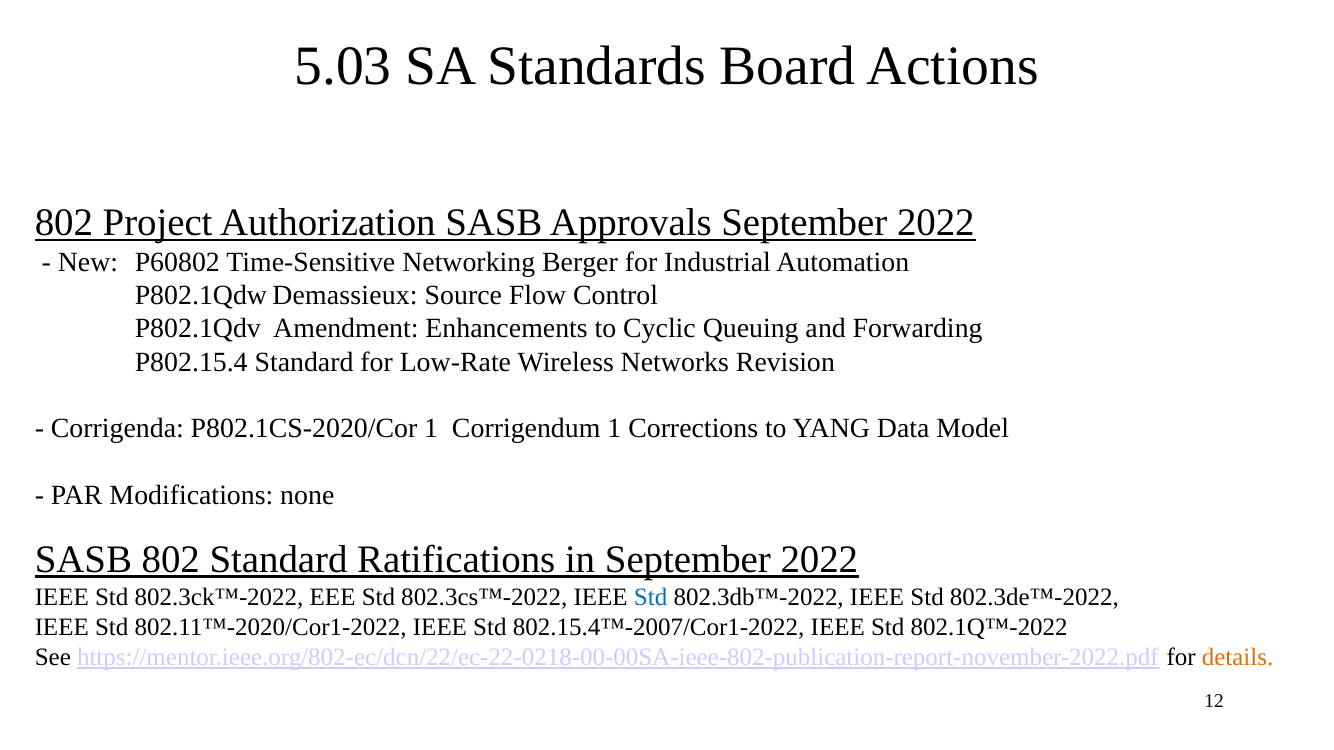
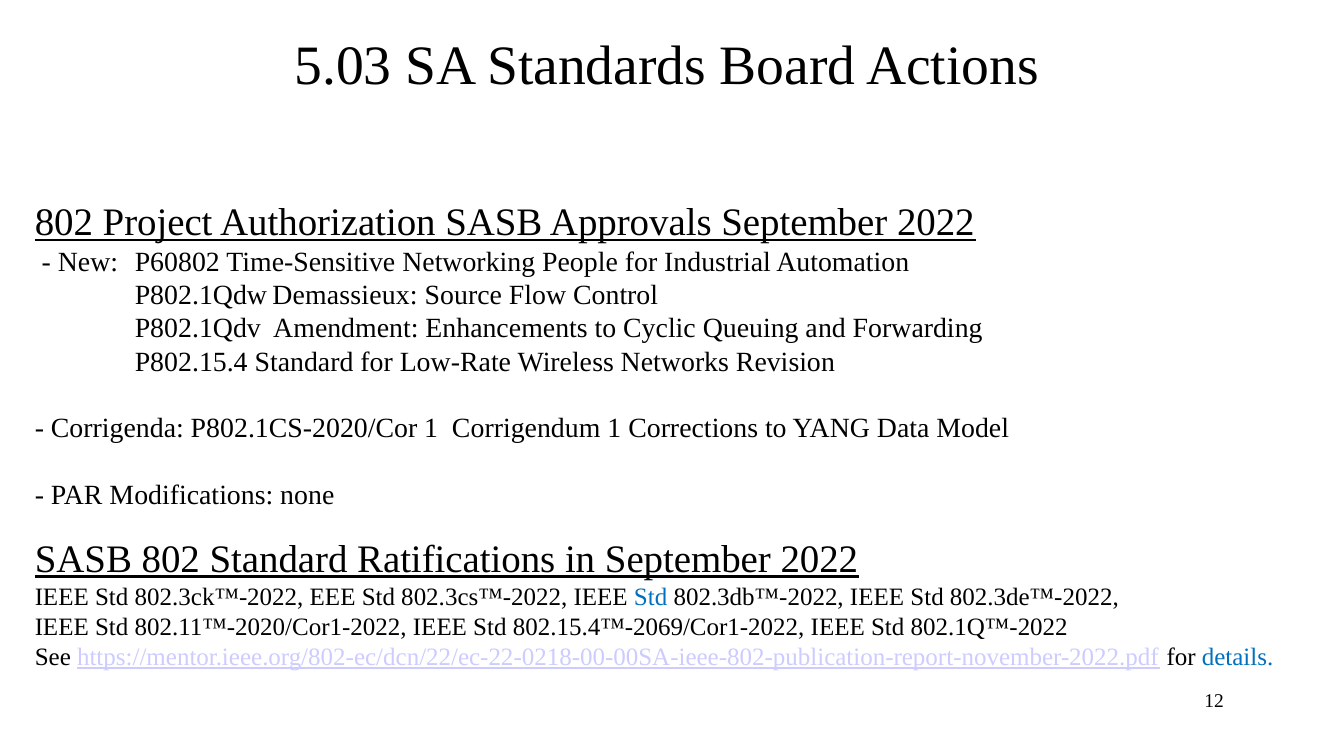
Berger: Berger -> People
802.15.4™-2007/Cor1-2022: 802.15.4™-2007/Cor1-2022 -> 802.15.4™-2069/Cor1-2022
details colour: orange -> blue
